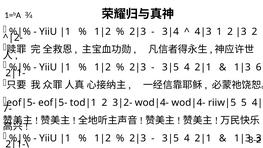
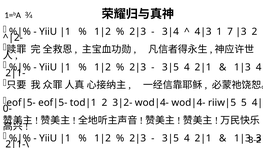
1 2: 2 -> 7
6 at (259, 67): 6 -> 4
7-: 7- -> 0-
